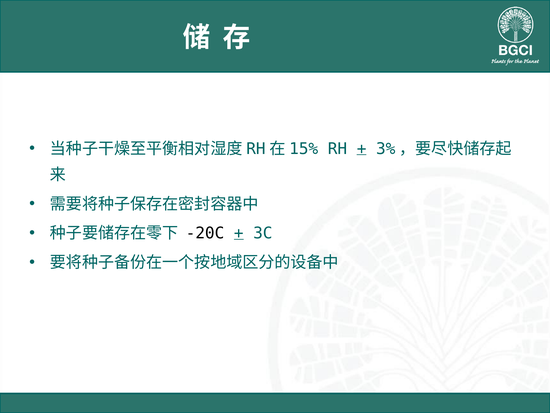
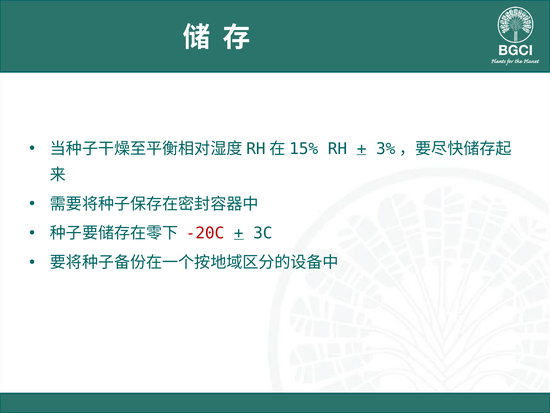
-20C colour: black -> red
